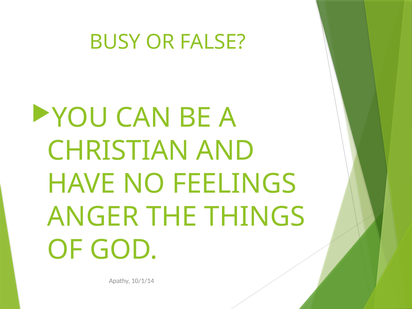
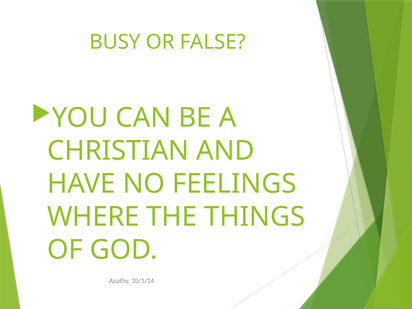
ANGER: ANGER -> WHERE
